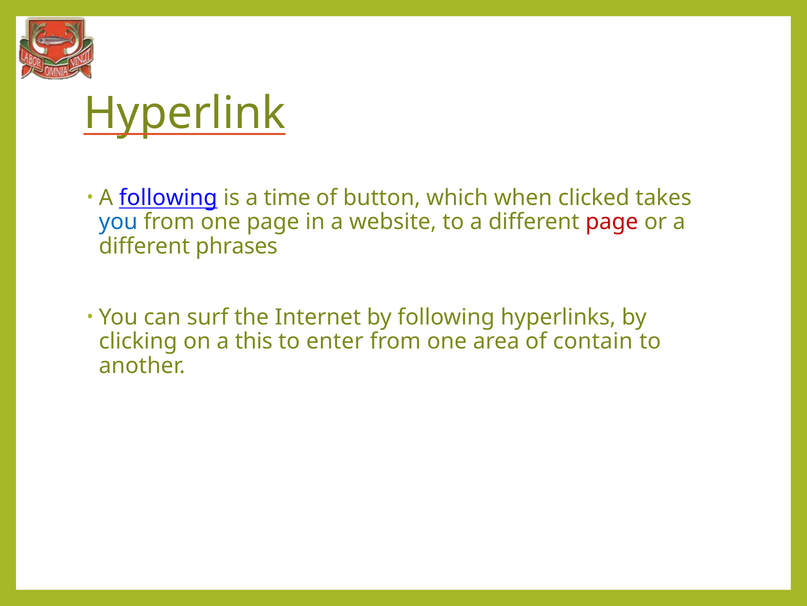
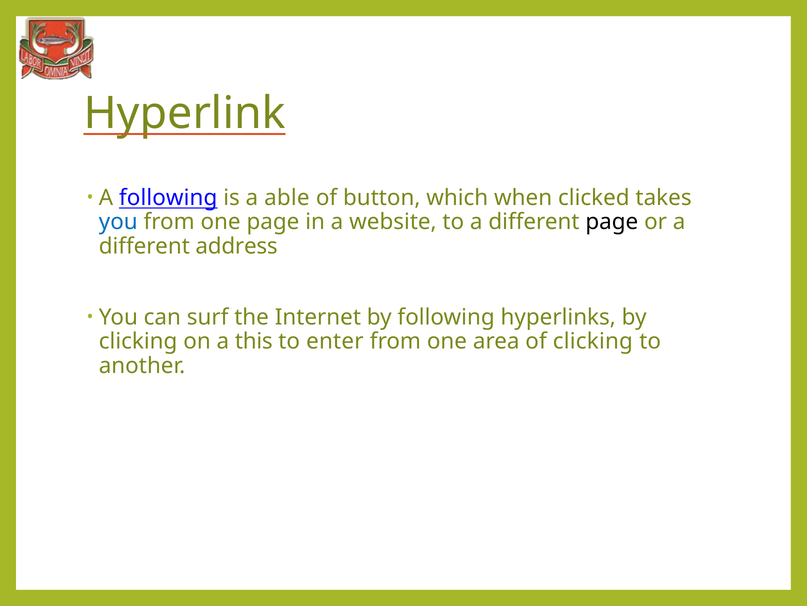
time: time -> able
page at (612, 222) colour: red -> black
phrases: phrases -> address
of contain: contain -> clicking
